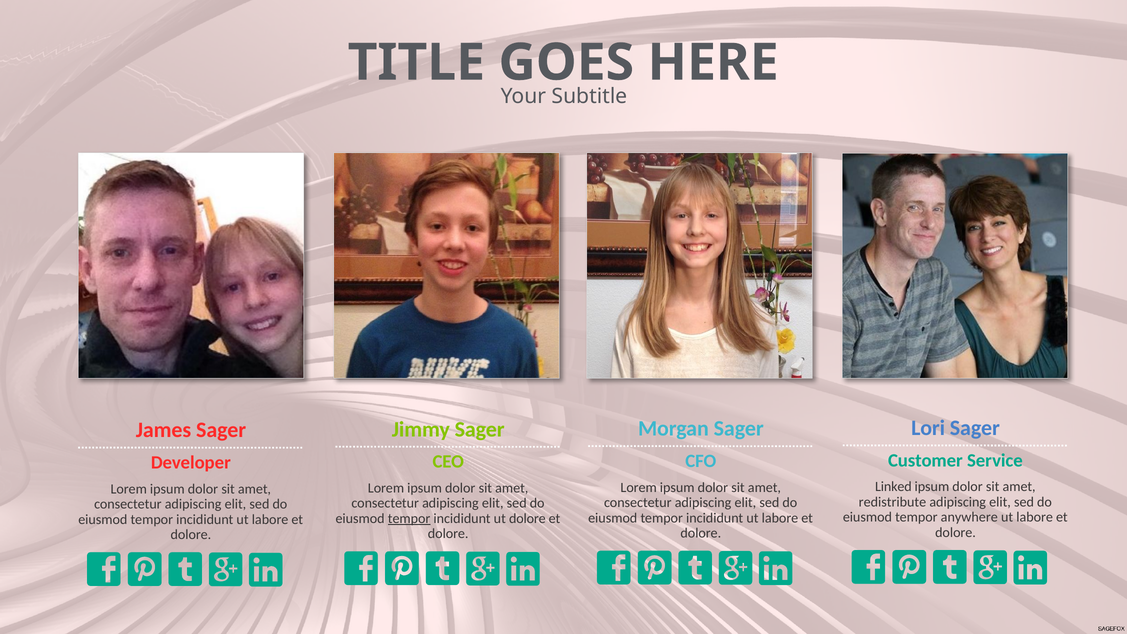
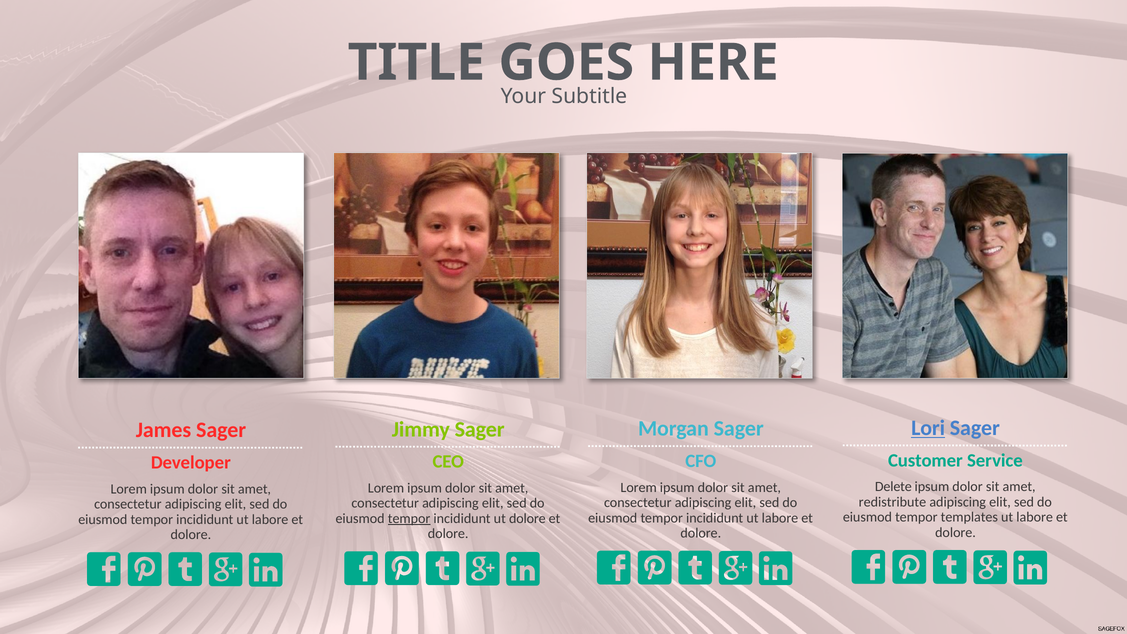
Lori underline: none -> present
Linked: Linked -> Delete
anywhere: anywhere -> templates
